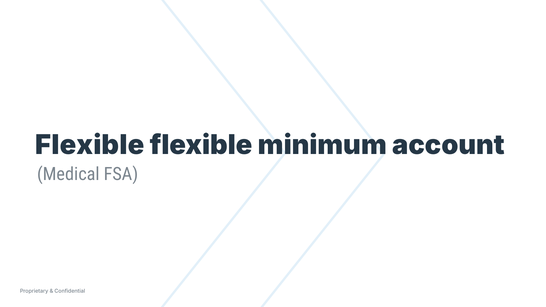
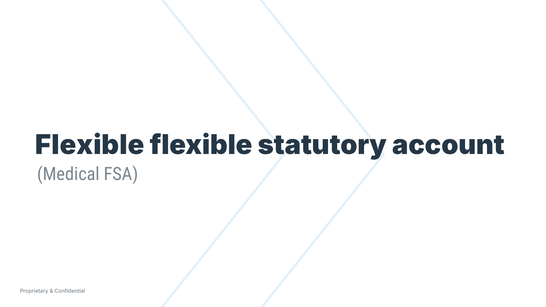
minimum: minimum -> statutory
